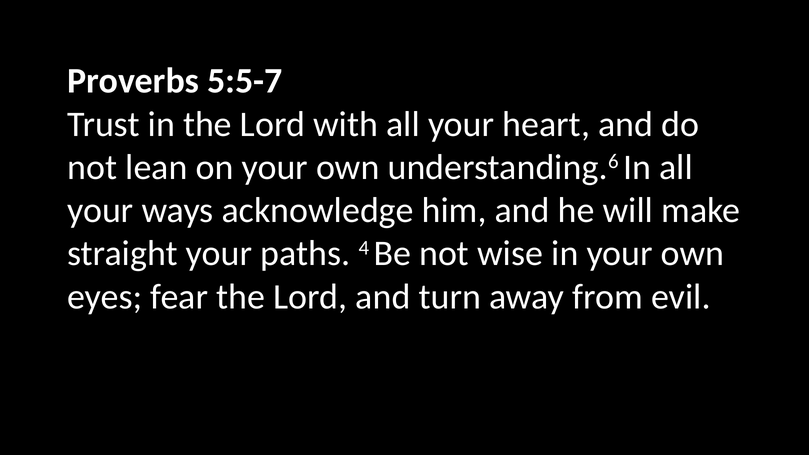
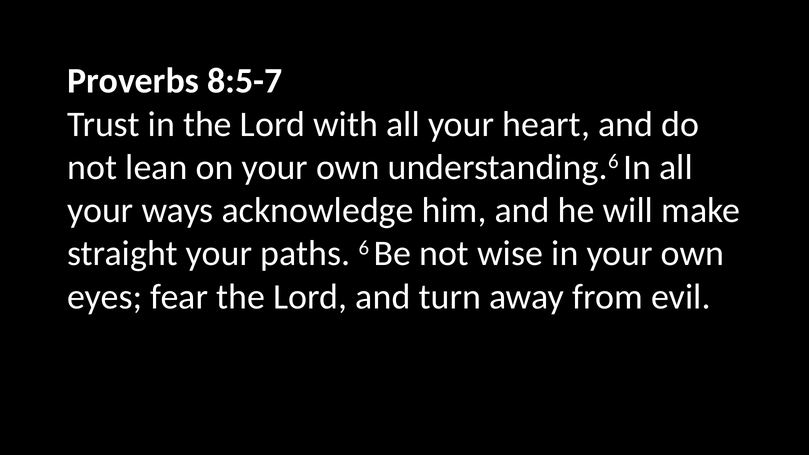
5:5-7: 5:5-7 -> 8:5-7
4: 4 -> 6
